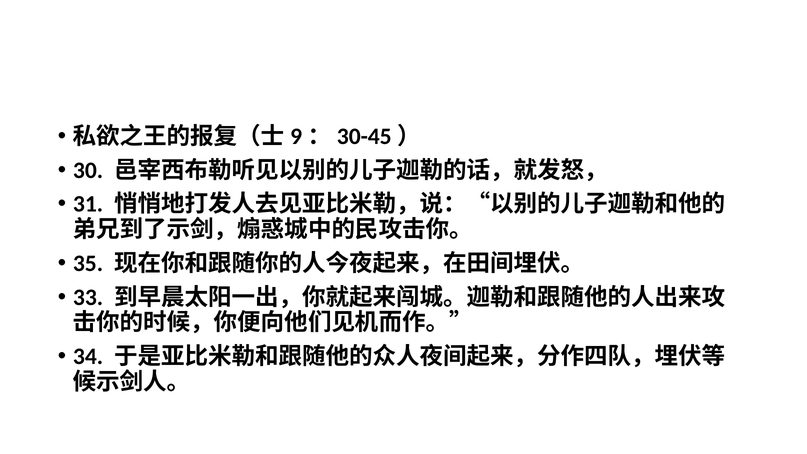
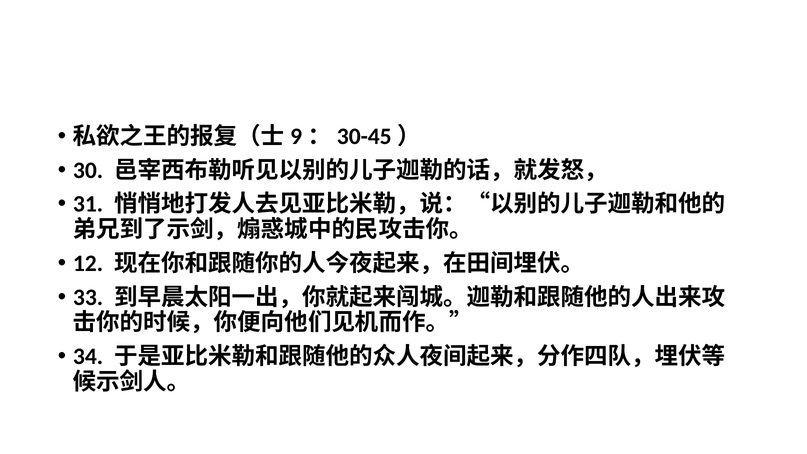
35: 35 -> 12
